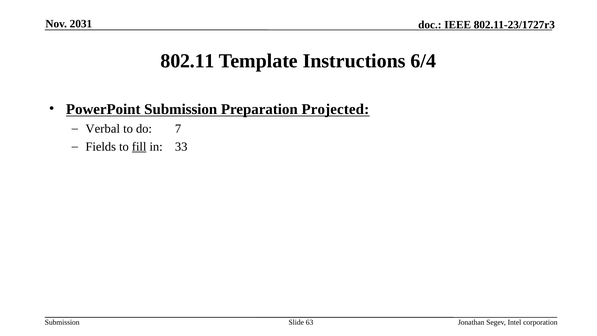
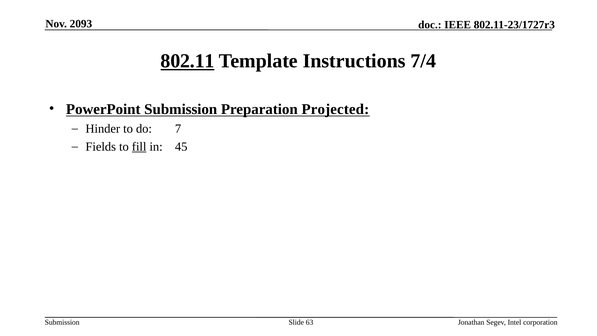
2031: 2031 -> 2093
802.11 underline: none -> present
6/4: 6/4 -> 7/4
Verbal: Verbal -> Hinder
33: 33 -> 45
